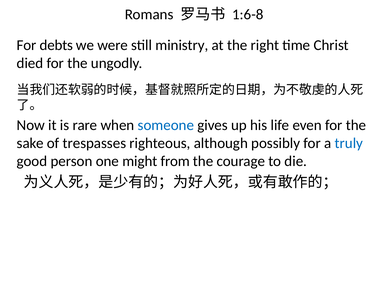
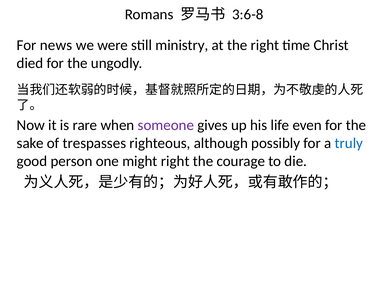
1:6-8: 1:6-8 -> 3:6-8
debts: debts -> news
someone colour: blue -> purple
might from: from -> right
